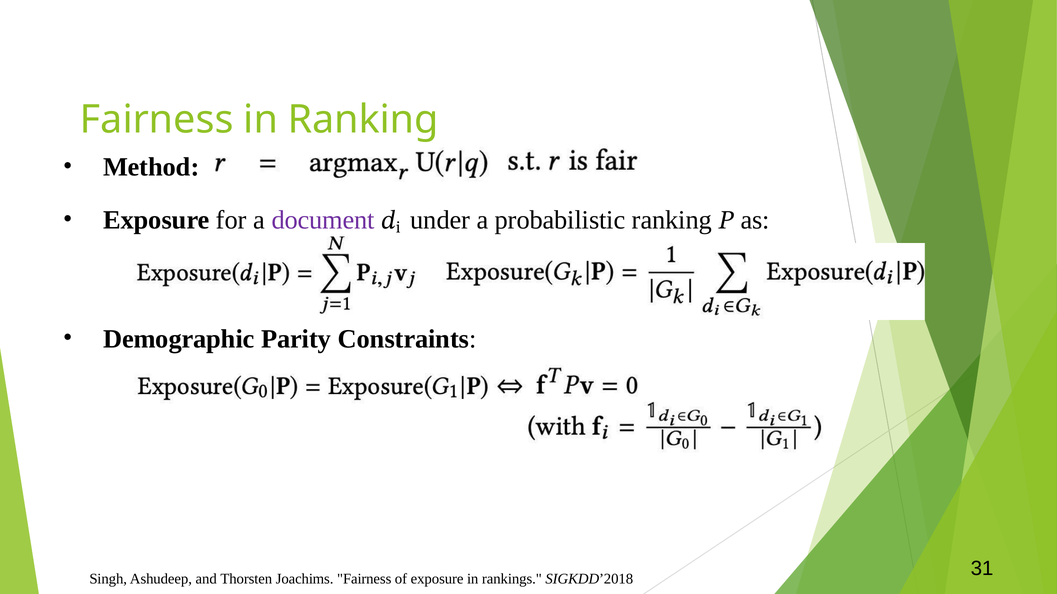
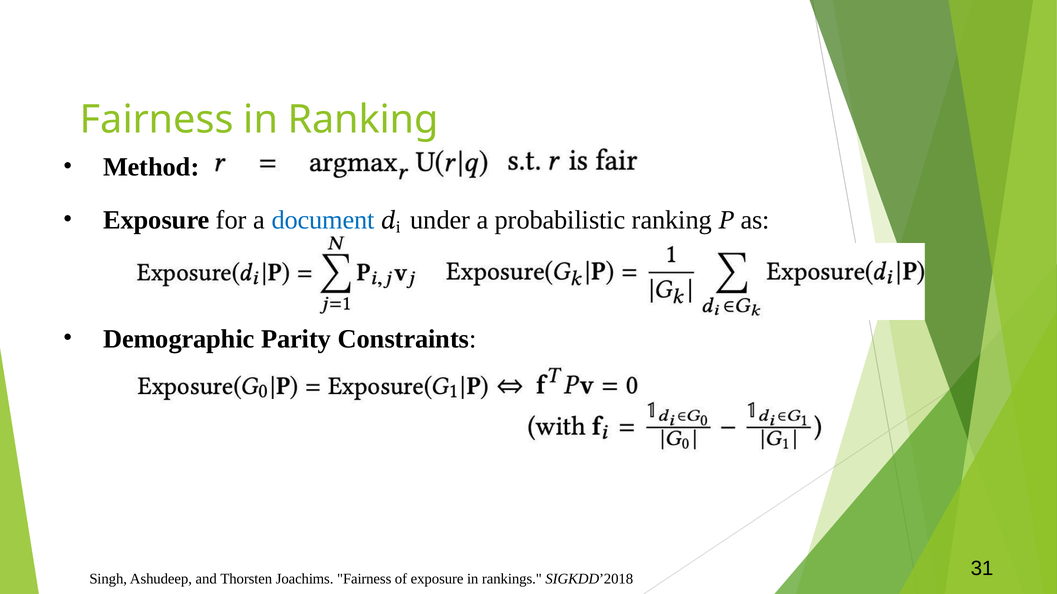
document colour: purple -> blue
